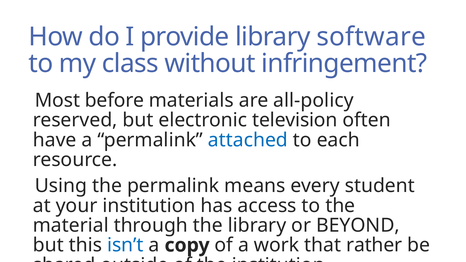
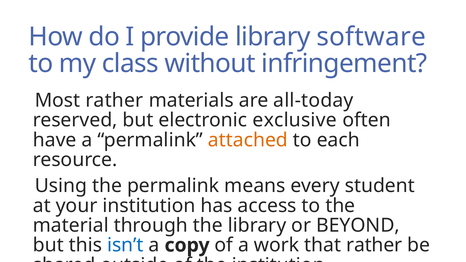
Most before: before -> rather
all-policy: all-policy -> all-today
television: television -> exclusive
attached colour: blue -> orange
